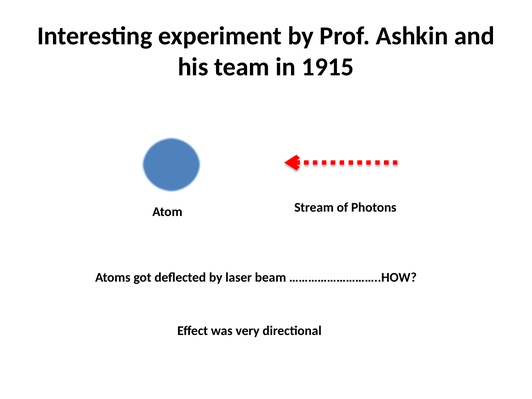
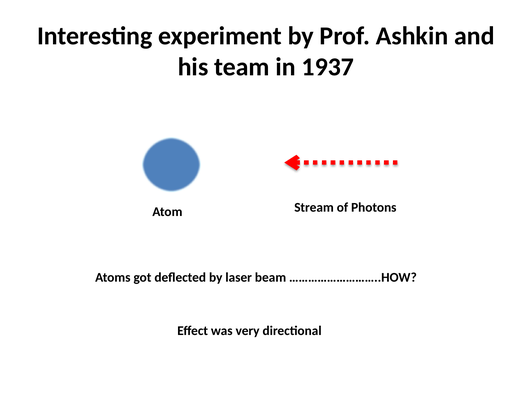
1915: 1915 -> 1937
